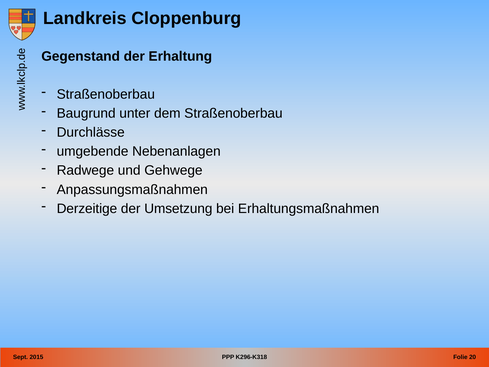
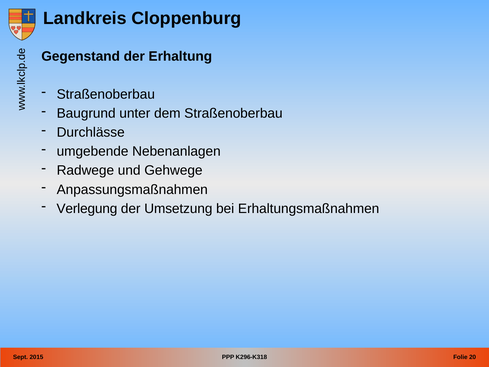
Derzeitige: Derzeitige -> Verlegung
